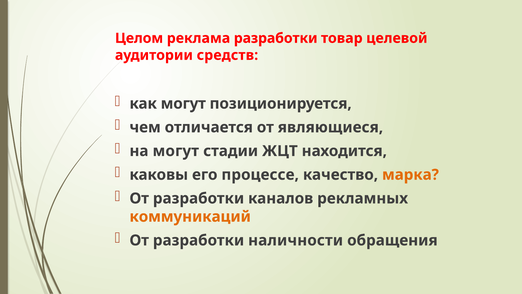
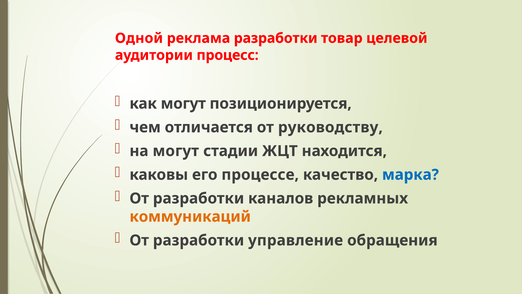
Целом: Целом -> Одной
средств: средств -> процесс
являющиеся: являющиеся -> руководству
марка colour: orange -> blue
наличности: наличности -> управление
